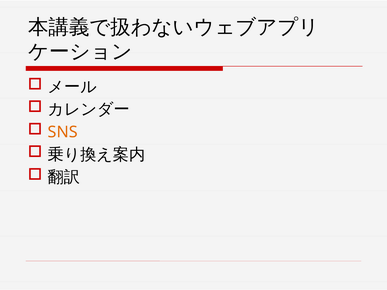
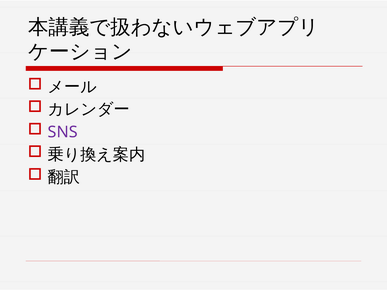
SNS colour: orange -> purple
